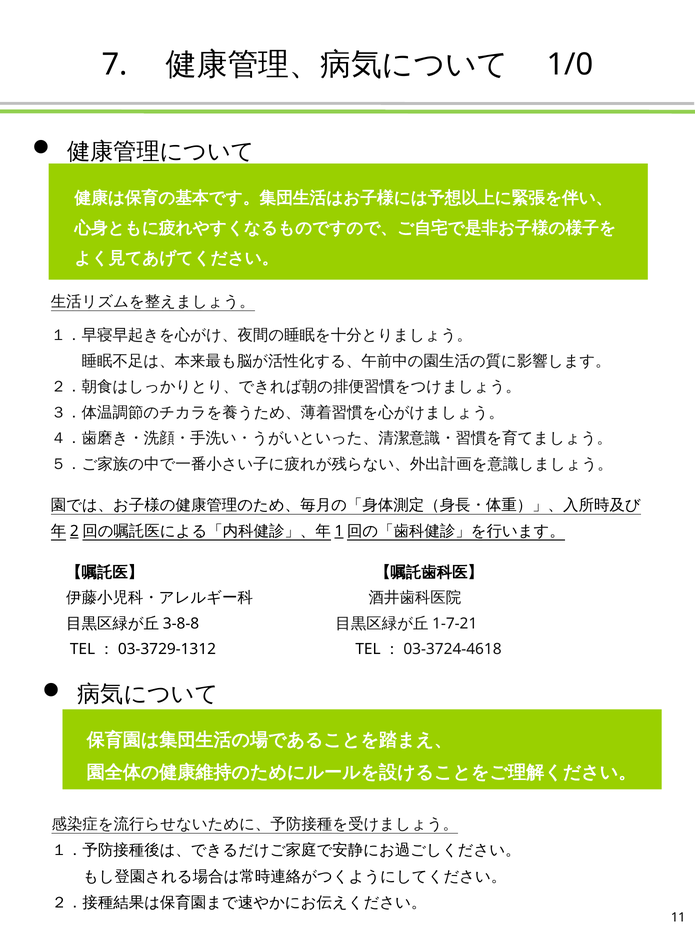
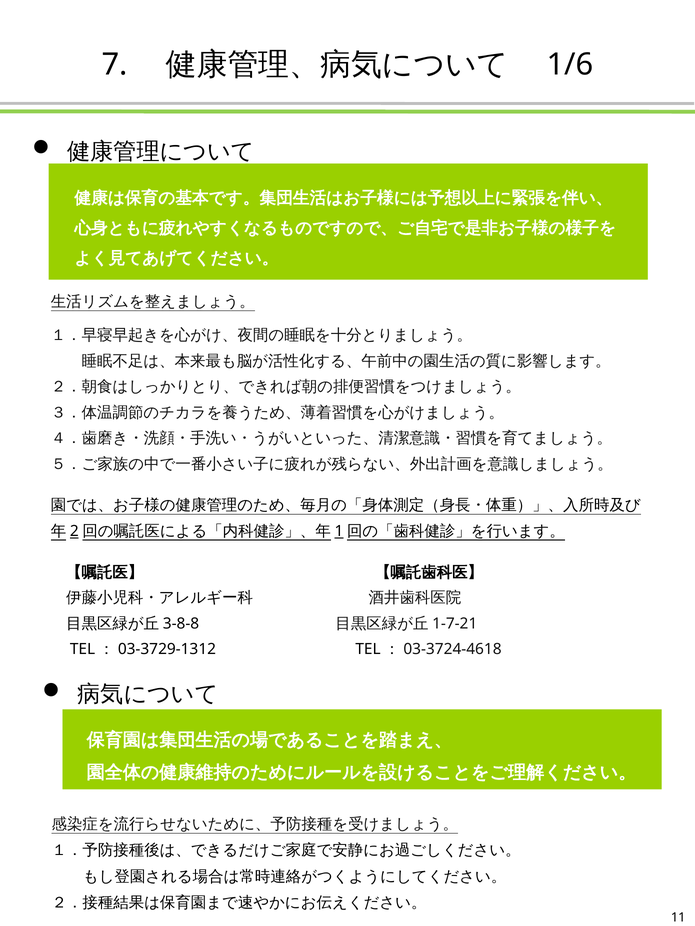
1/0: 1/0 -> 1/6
